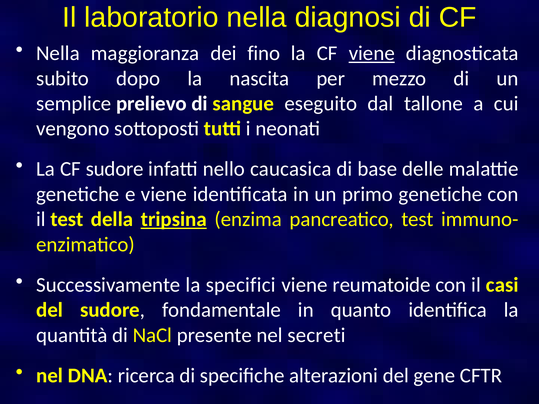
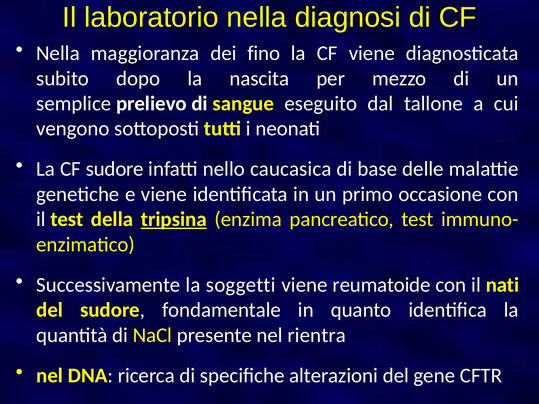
viene at (372, 53) underline: present -> none
primo genetiche: genetiche -> occasione
specifici: specifici -> soggetti
casi: casi -> nati
secreti: secreti -> rientra
